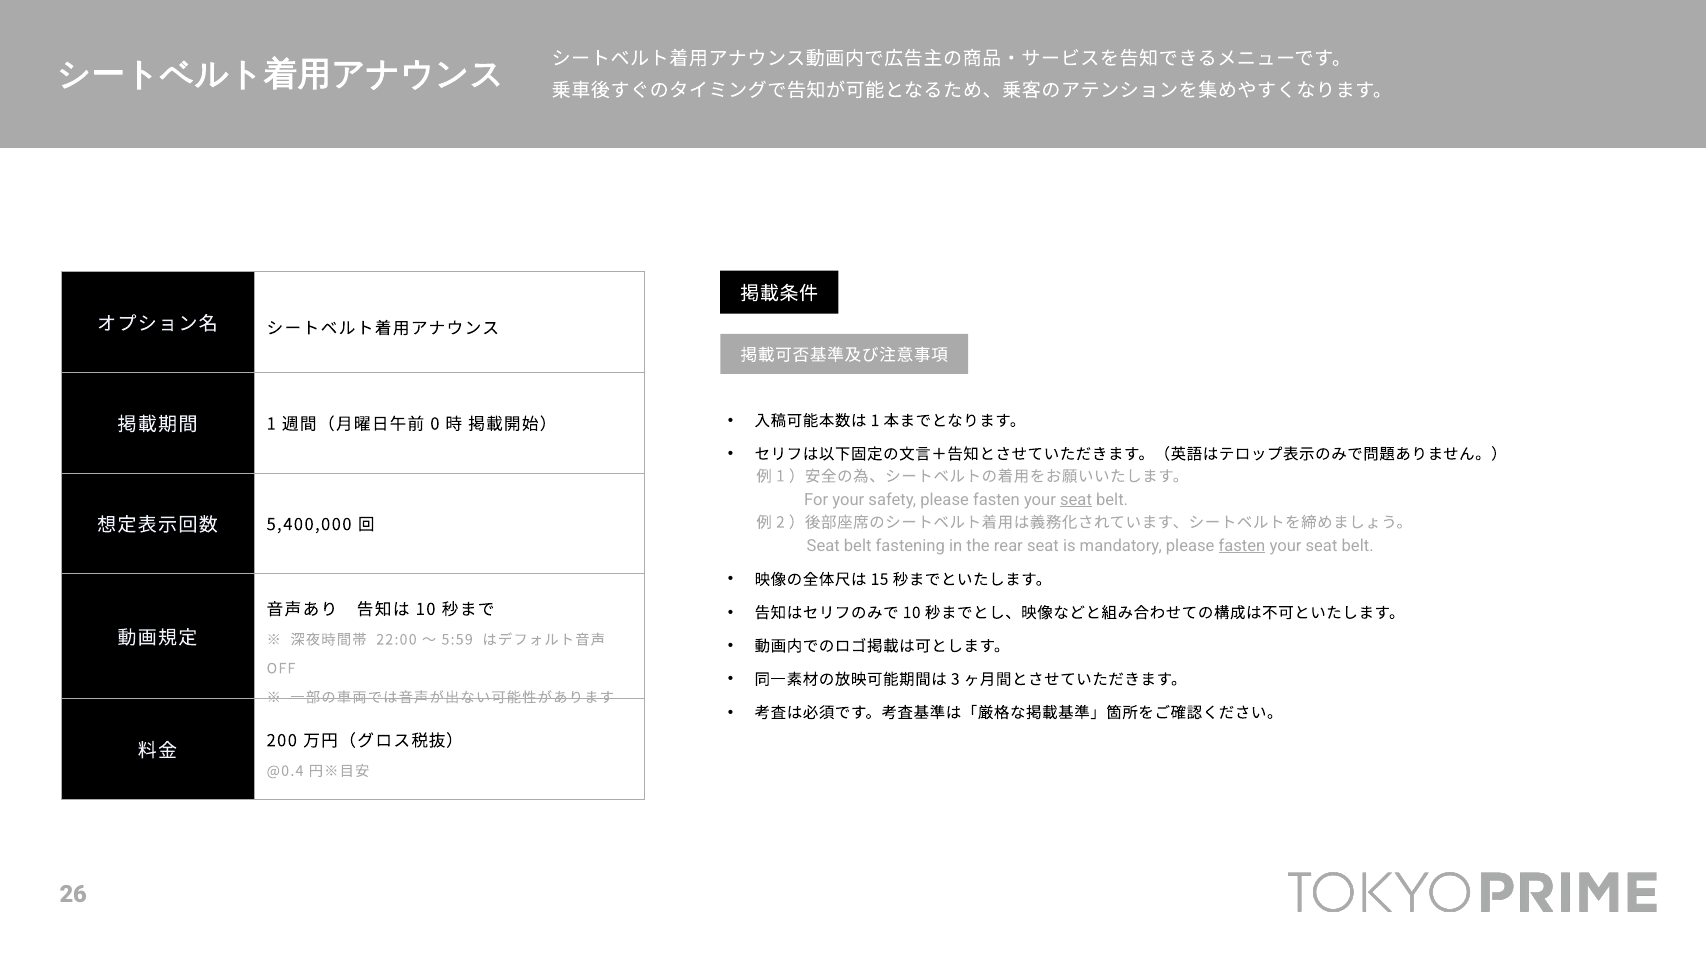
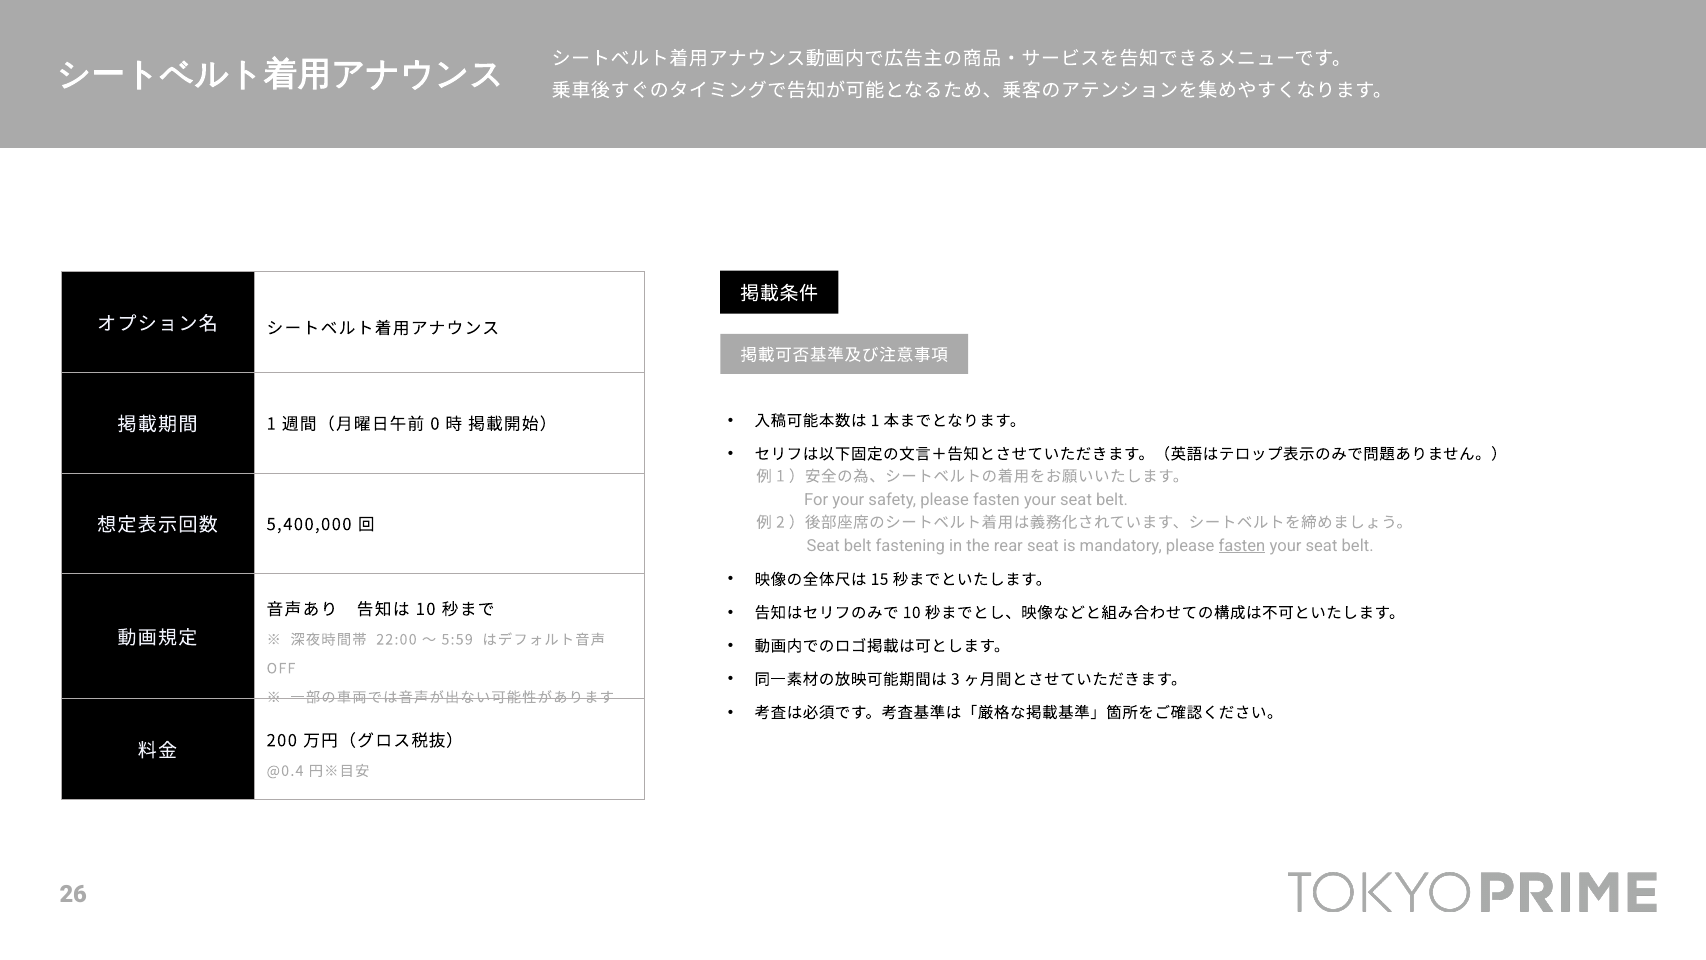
seat at (1076, 500) underline: present -> none
